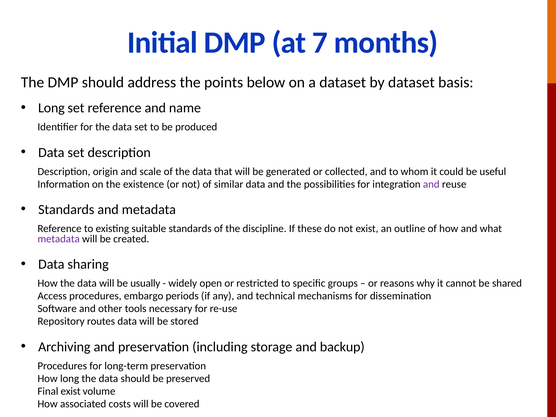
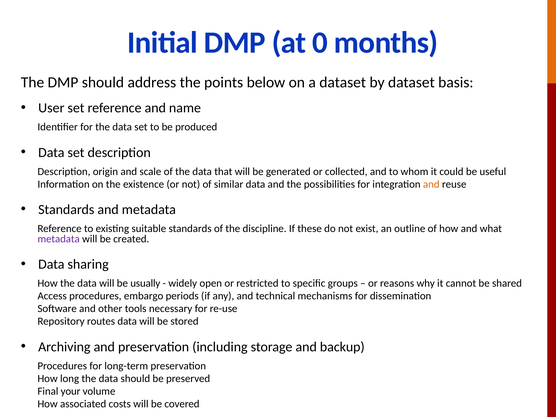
7: 7 -> 0
Long at (51, 108): Long -> User
and at (431, 184) colour: purple -> orange
Final exist: exist -> your
